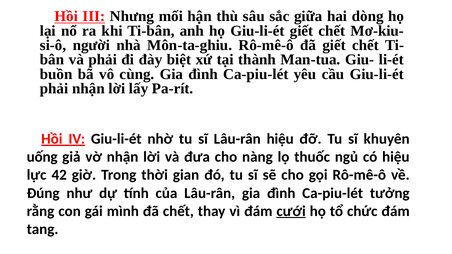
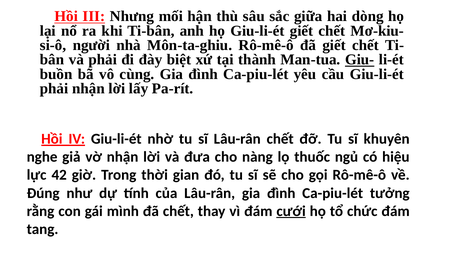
Giu- underline: none -> present
Lâu-rân hiệu: hiệu -> chết
uống: uống -> nghe
